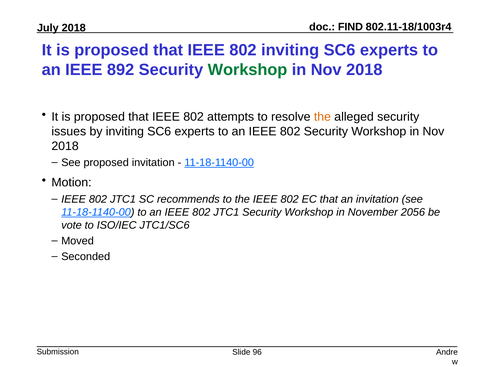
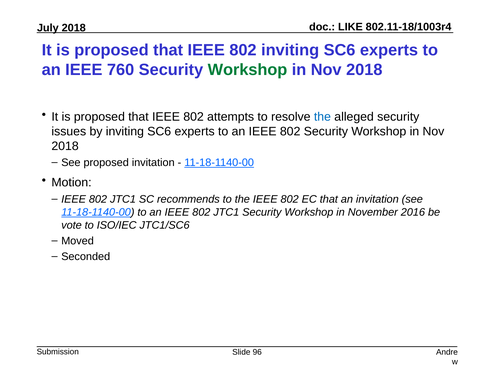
FIND: FIND -> LIKE
892: 892 -> 760
the at (322, 117) colour: orange -> blue
2056: 2056 -> 2016
